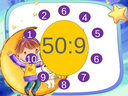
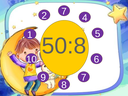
2 6: 6 -> 7
50:9: 50:9 -> 50:8
